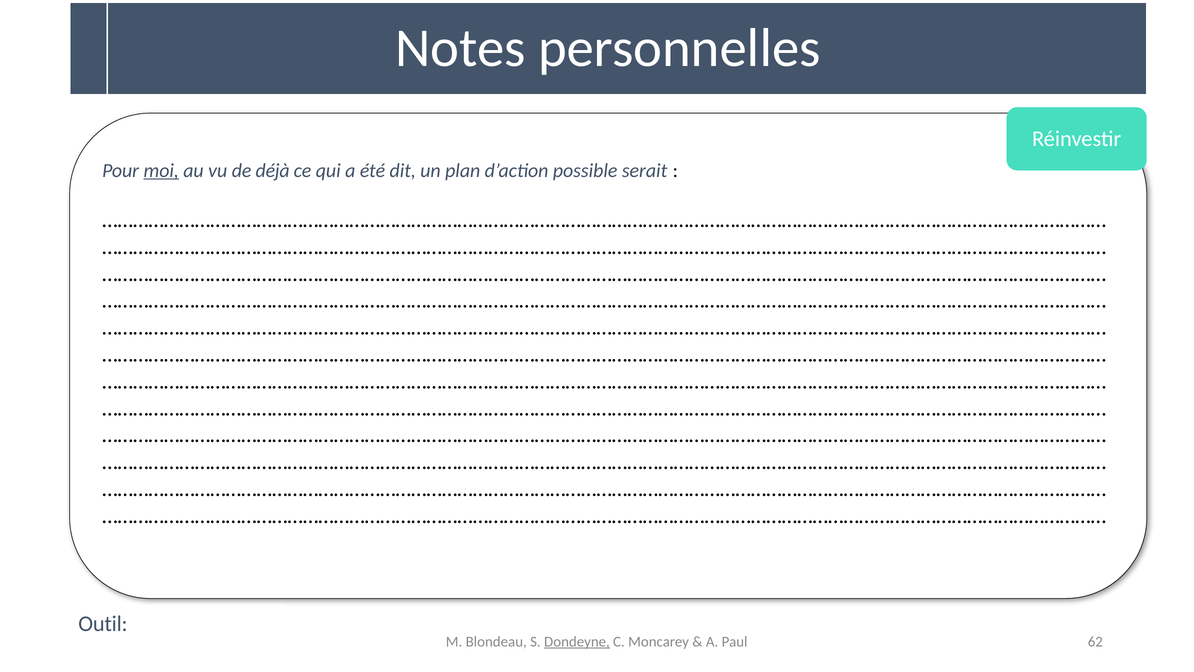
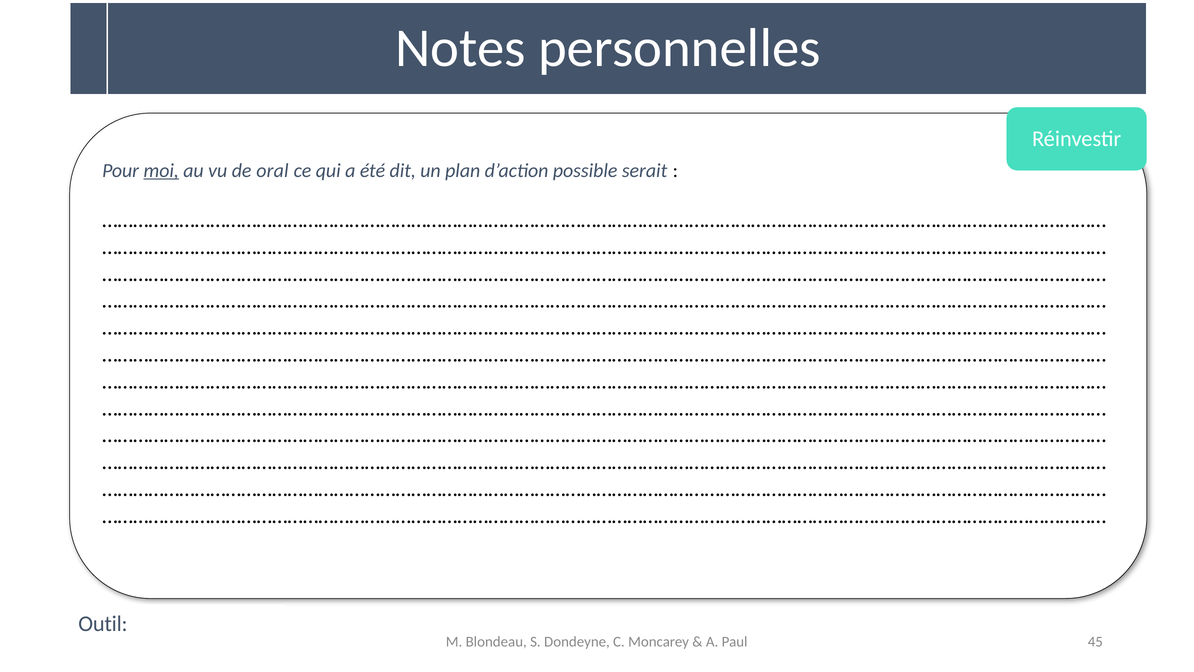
déjà: déjà -> oral
Dondeyne underline: present -> none
62: 62 -> 45
